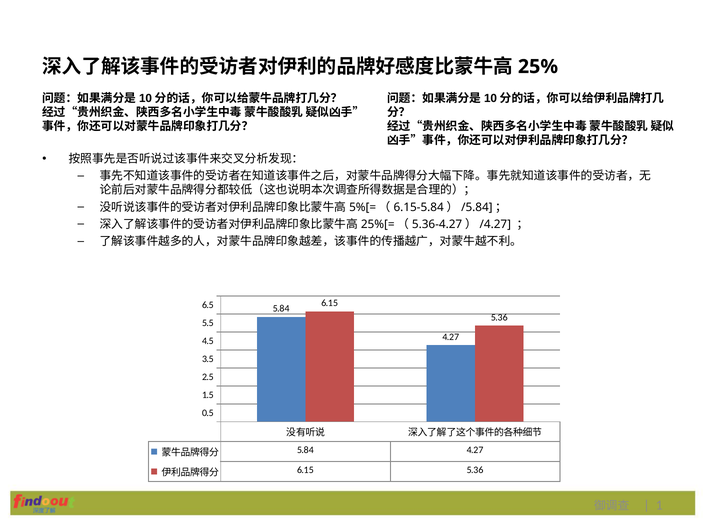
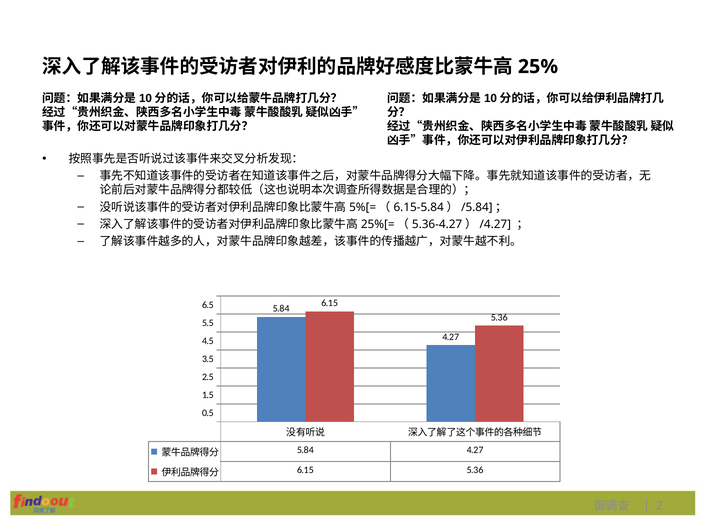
1: 1 -> 2
